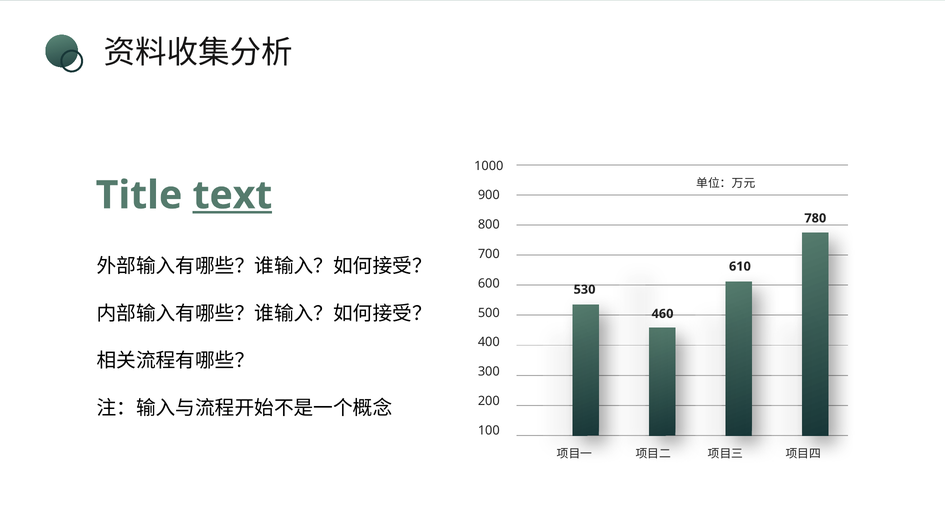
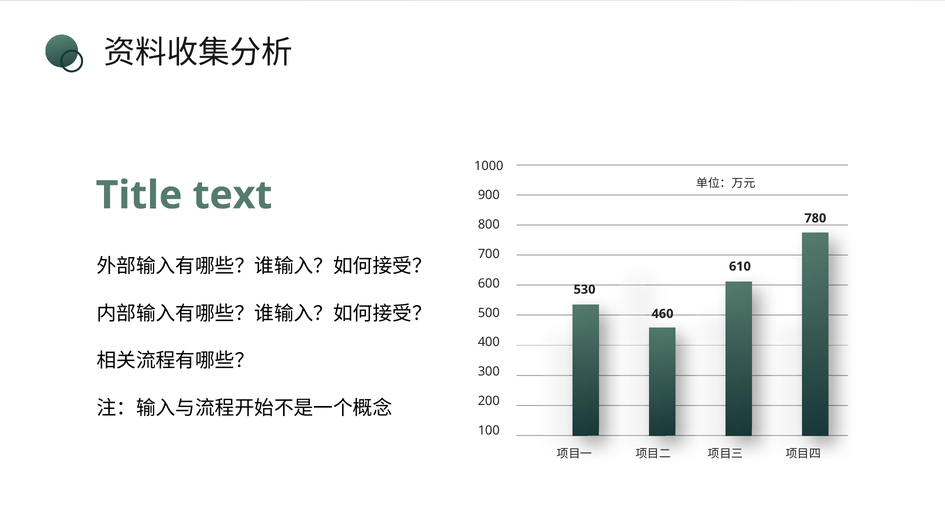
text underline: present -> none
